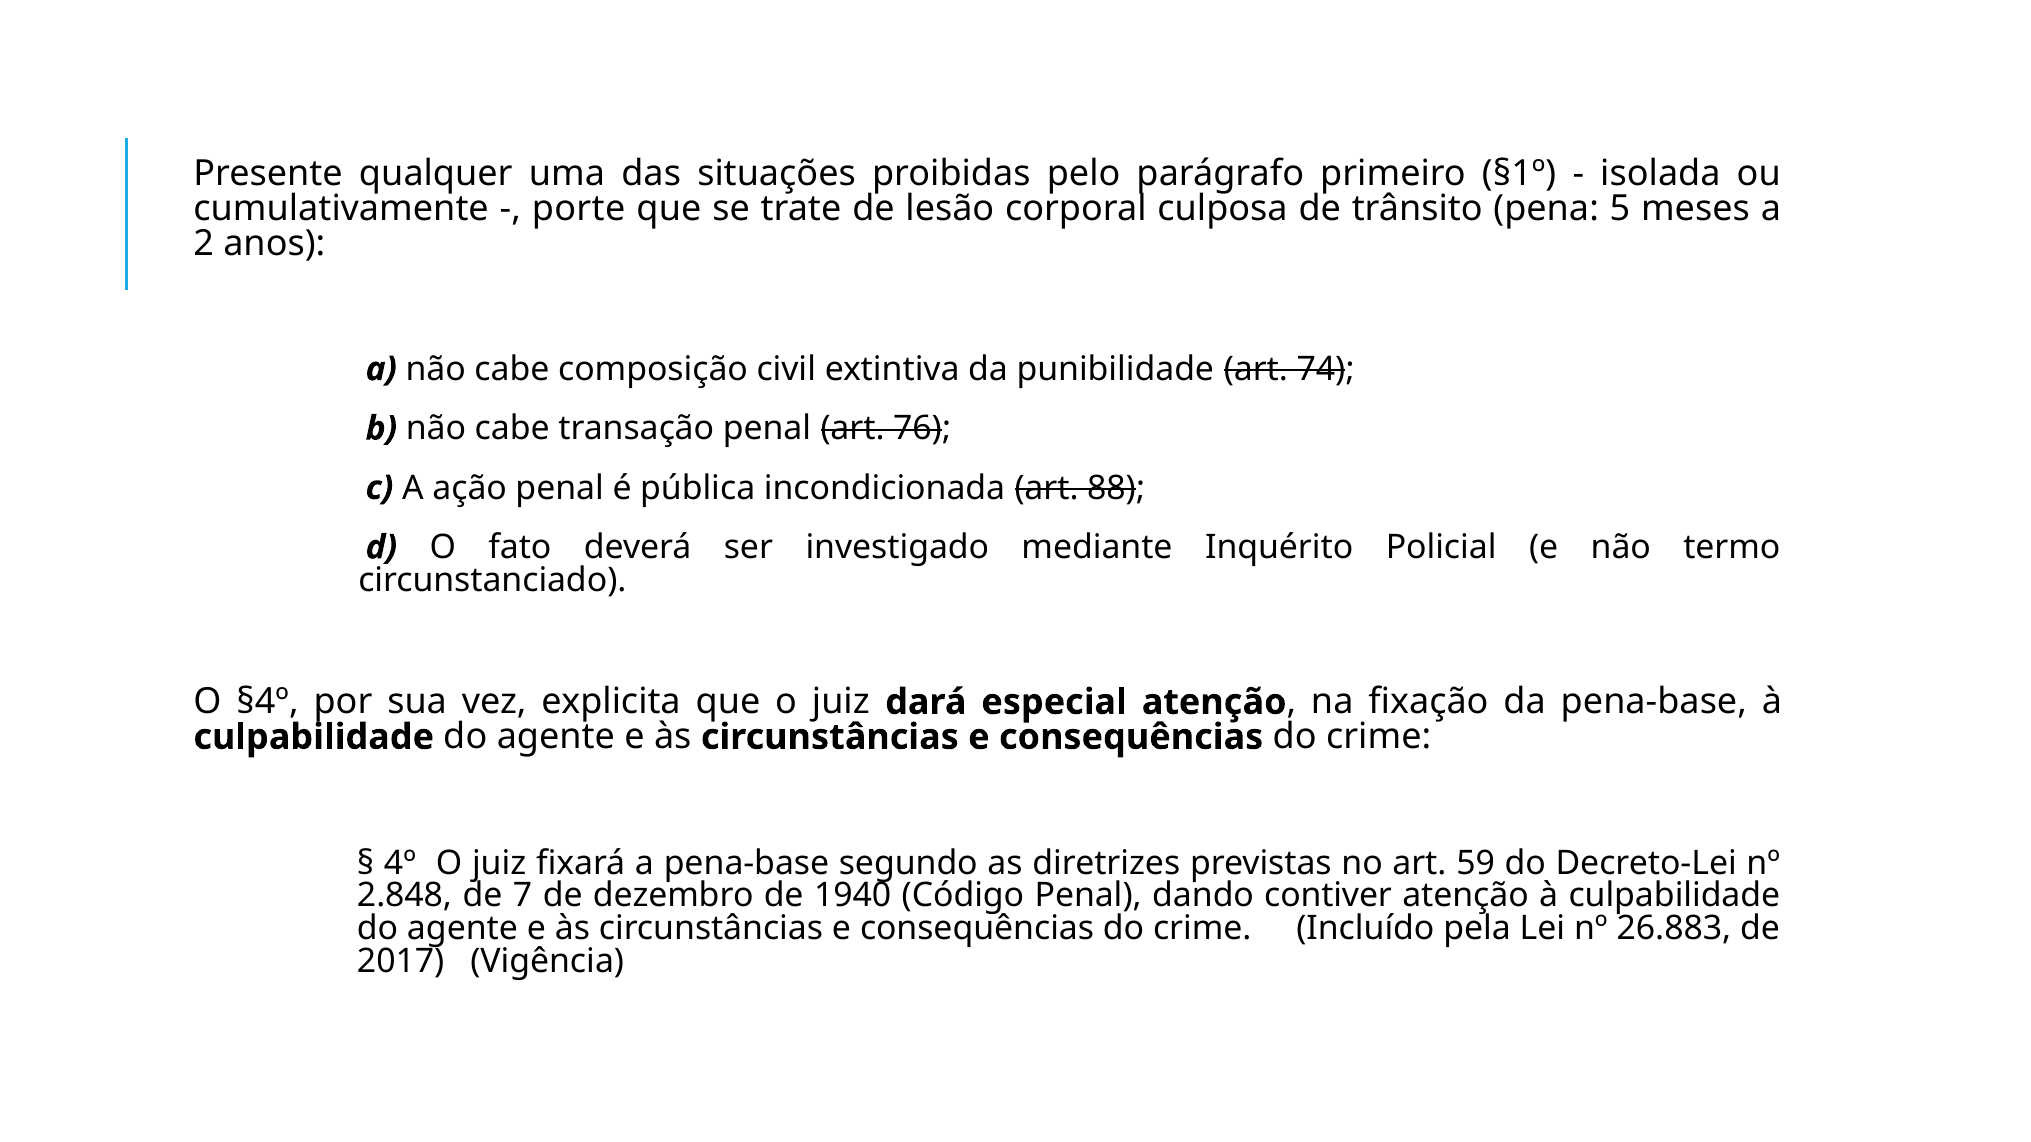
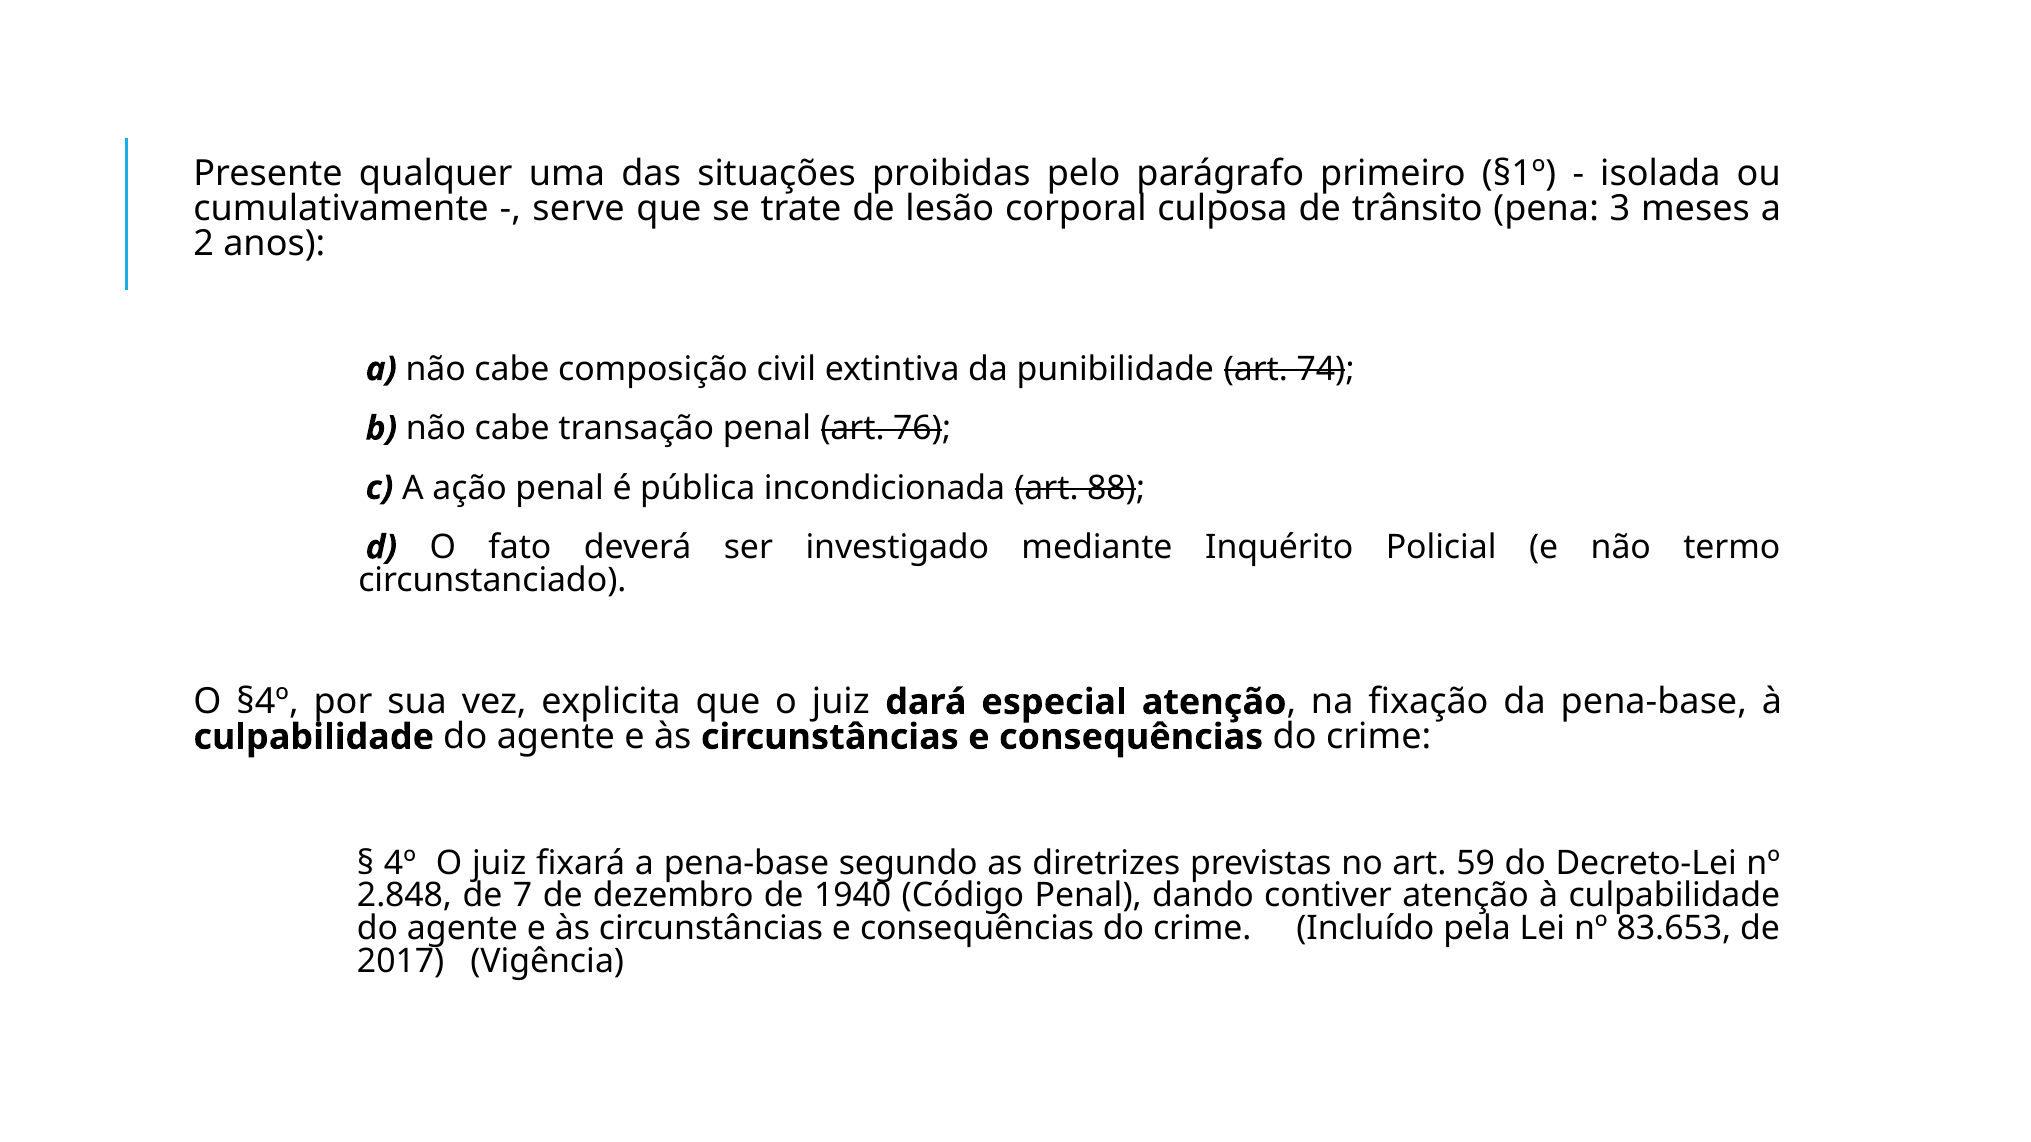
porte: porte -> serve
5: 5 -> 3
26.883: 26.883 -> 83.653
